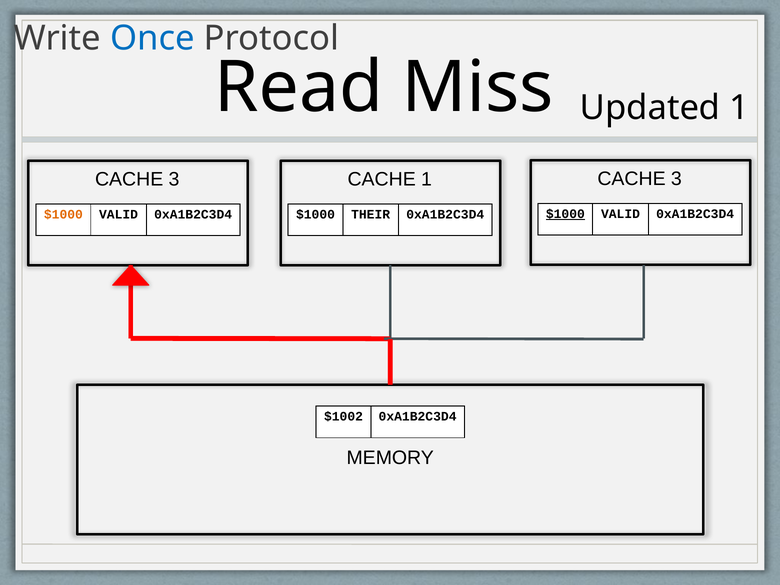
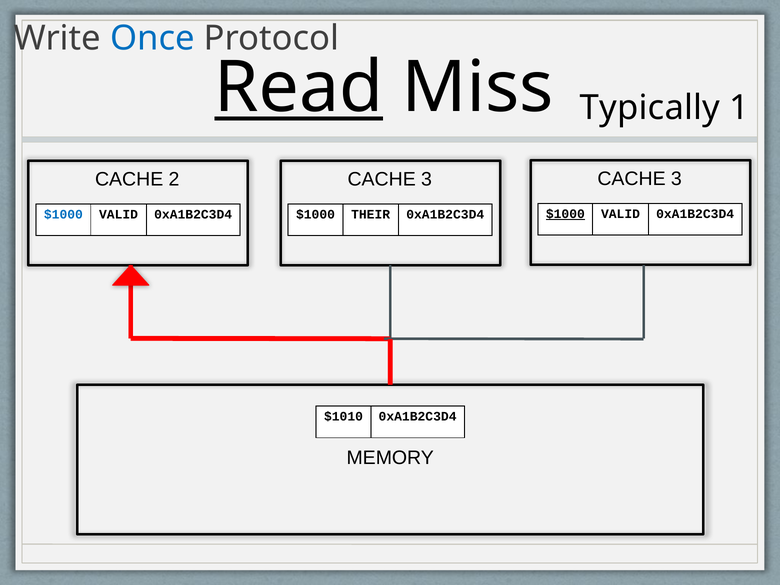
Read underline: none -> present
Updated: Updated -> Typically
3 at (174, 179): 3 -> 2
1 at (427, 179): 1 -> 3
$1000 at (63, 214) colour: orange -> blue
$1002: $1002 -> $1010
